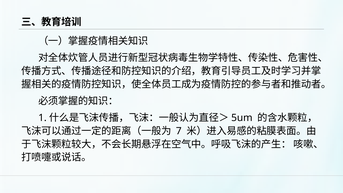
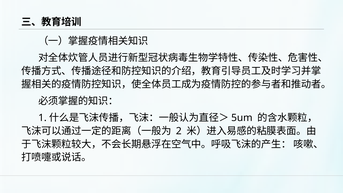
7: 7 -> 2
